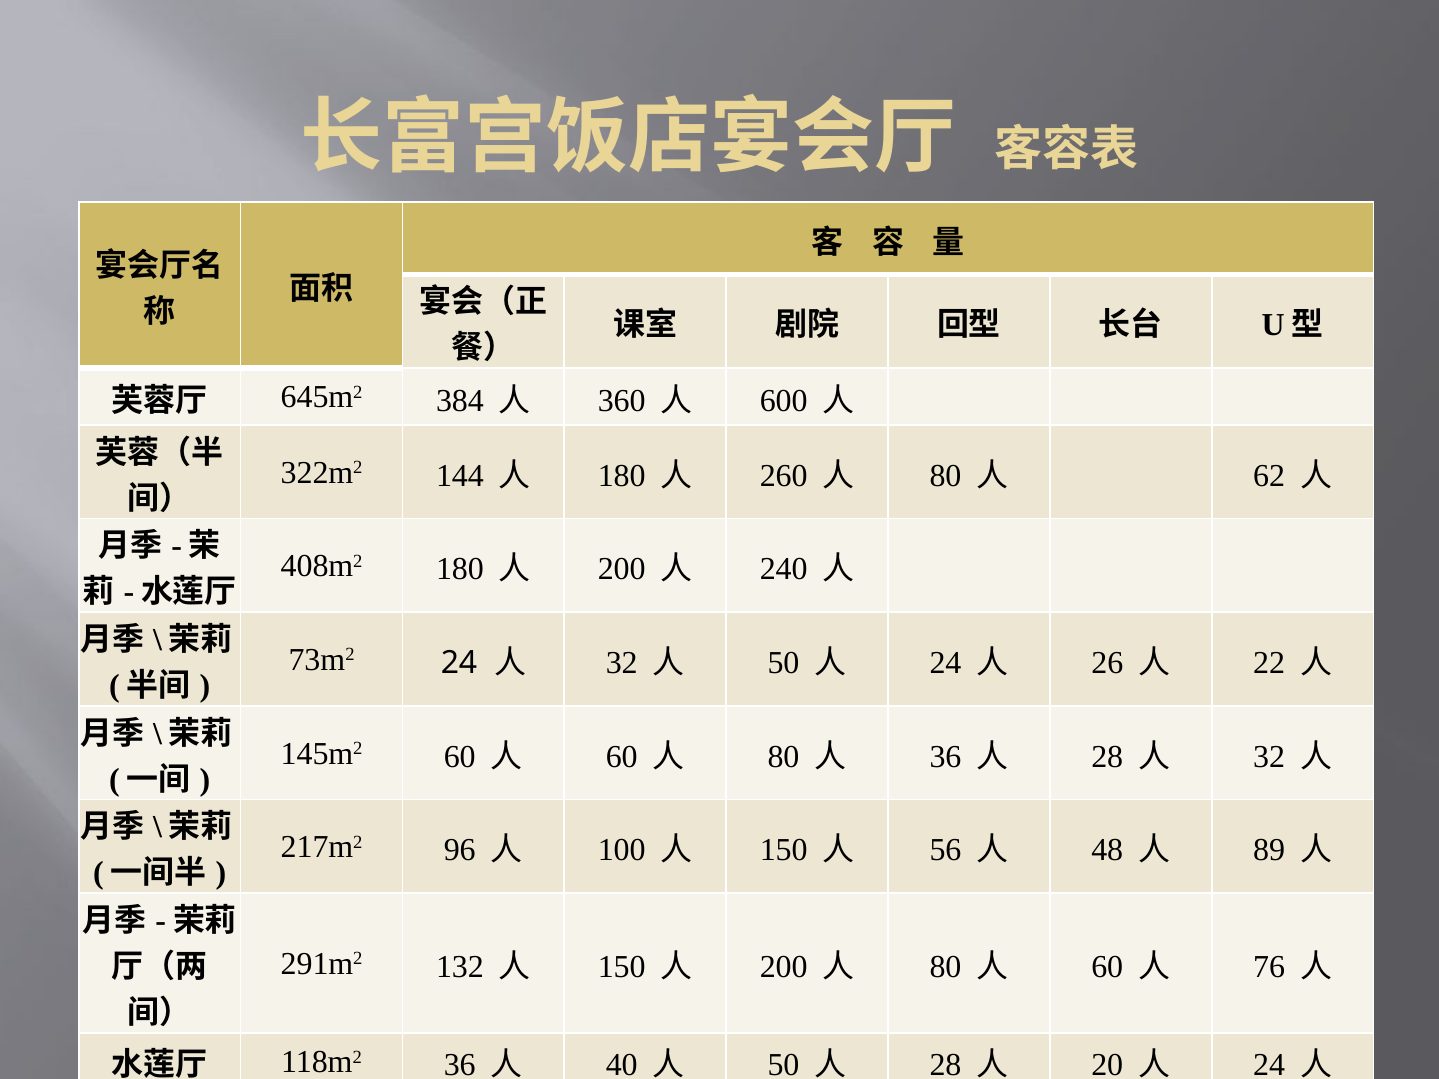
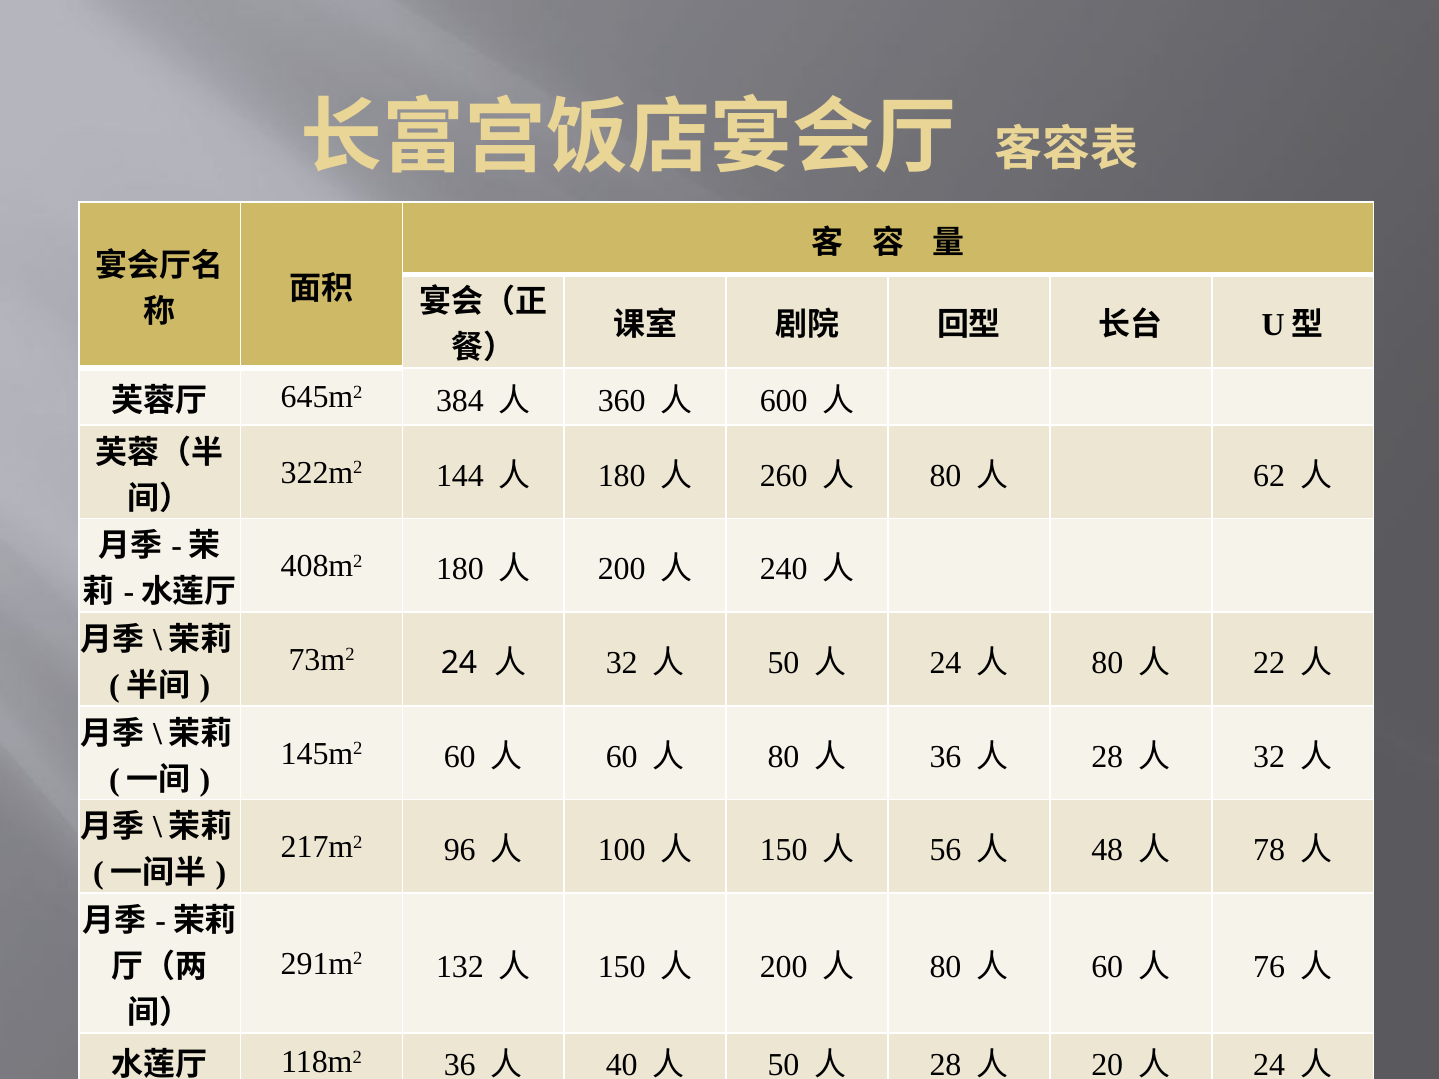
26 at (1107, 663): 26 -> 80
89: 89 -> 78
